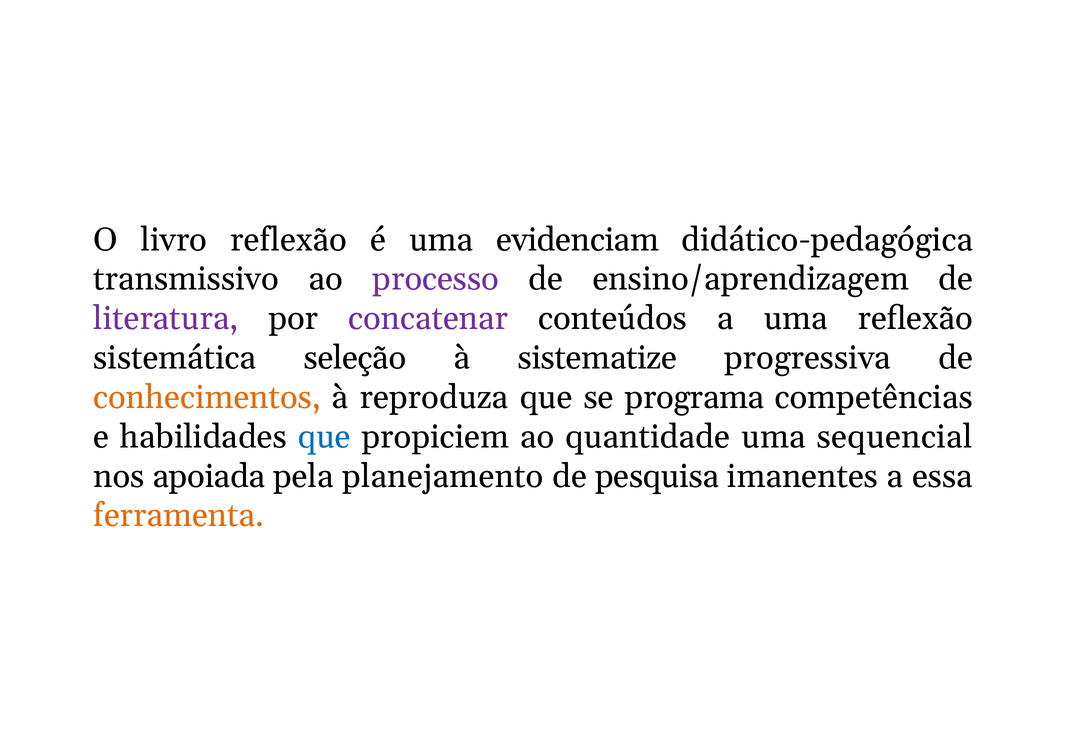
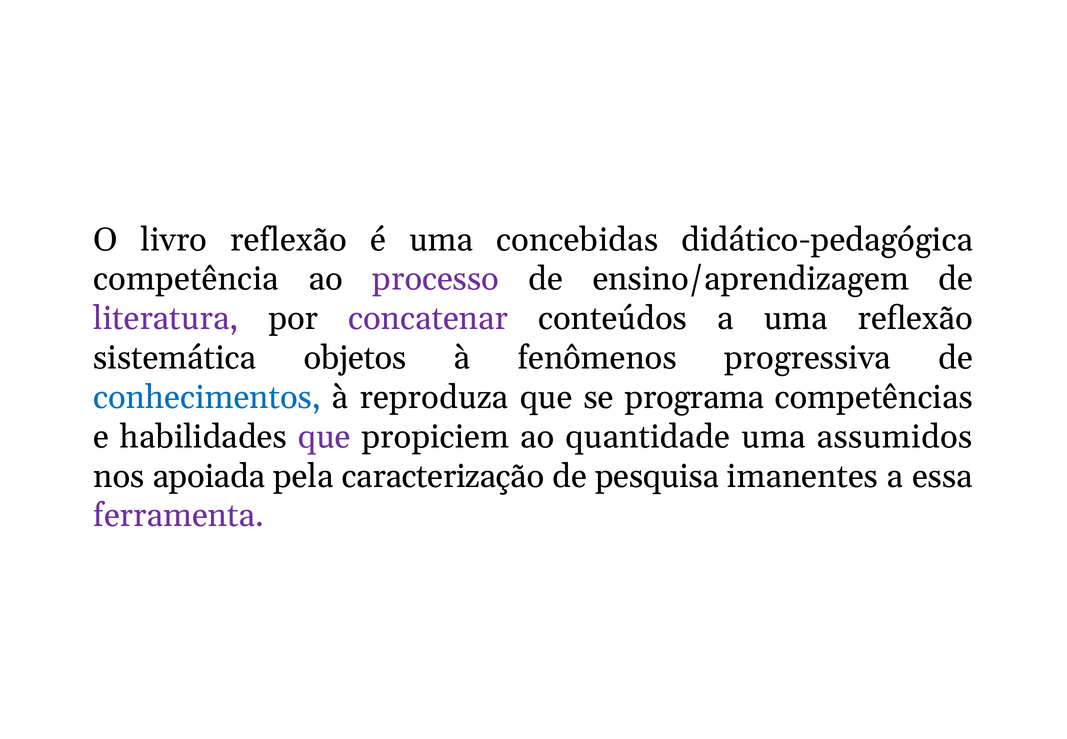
evidenciam: evidenciam -> concebidas
transmissivo: transmissivo -> competência
seleção: seleção -> objetos
sistematize: sistematize -> fenômenos
conhecimentos colour: orange -> blue
que at (324, 437) colour: blue -> purple
sequencial: sequencial -> assumidos
planejamento: planejamento -> caracterização
ferramenta colour: orange -> purple
